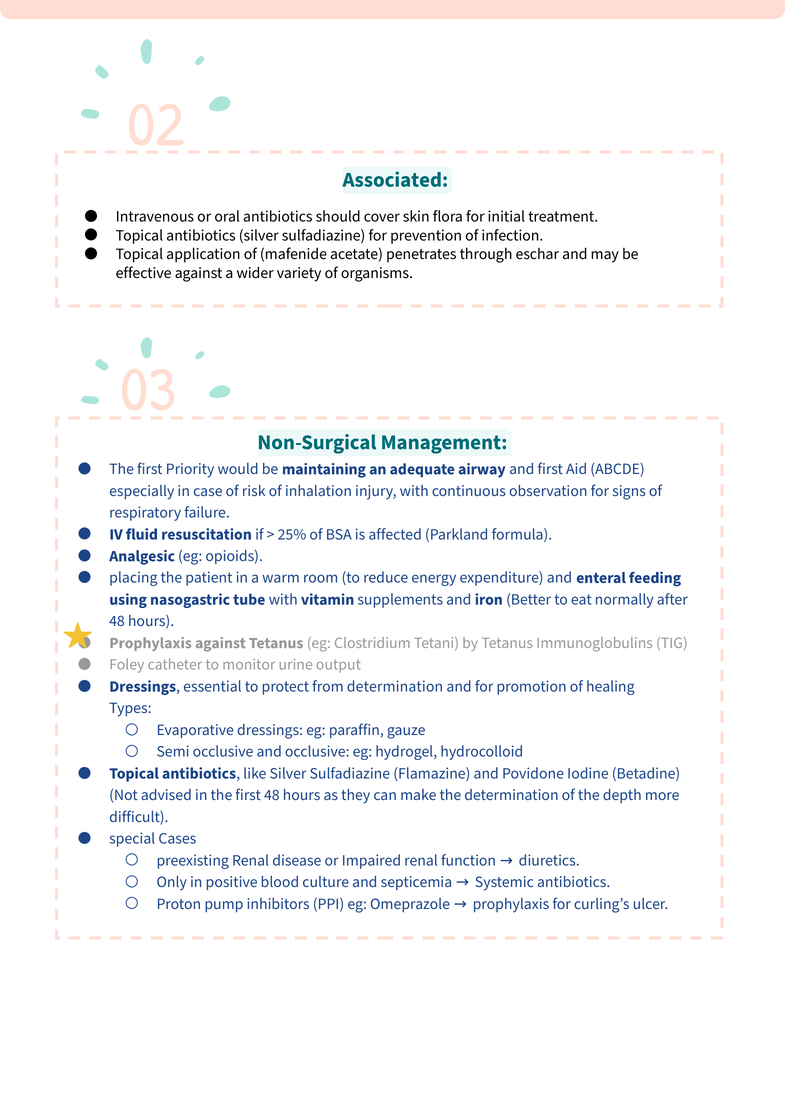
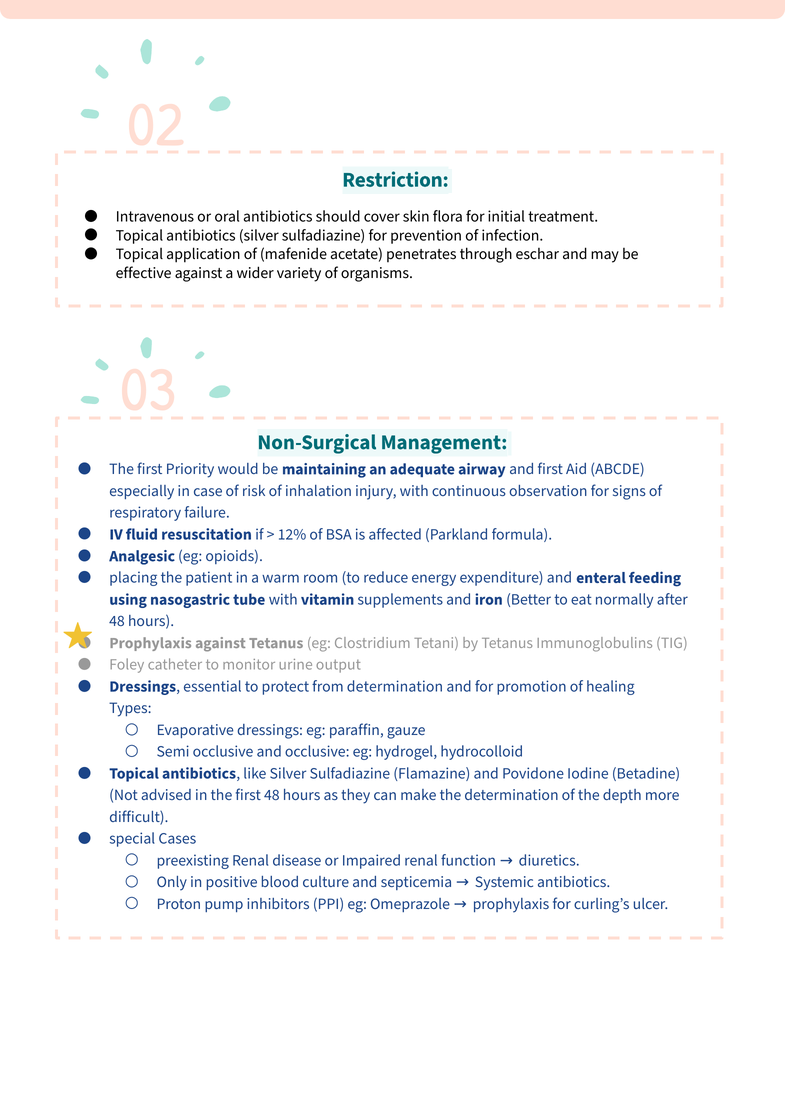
Associated: Associated -> Restriction
25%: 25% -> 12%
